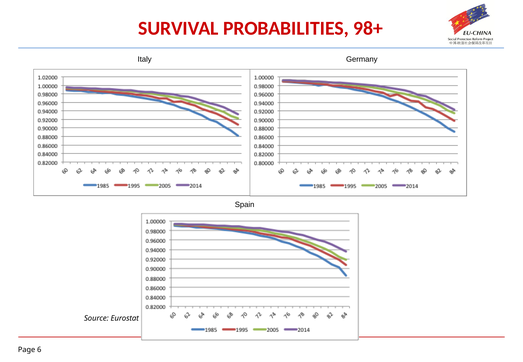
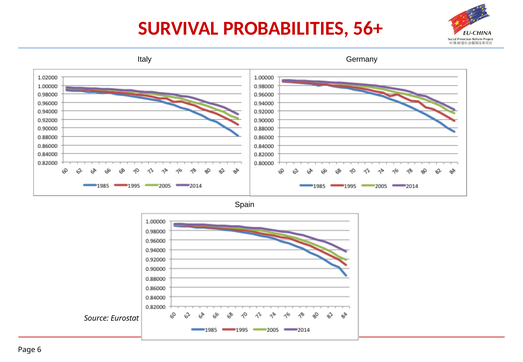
98+: 98+ -> 56+
